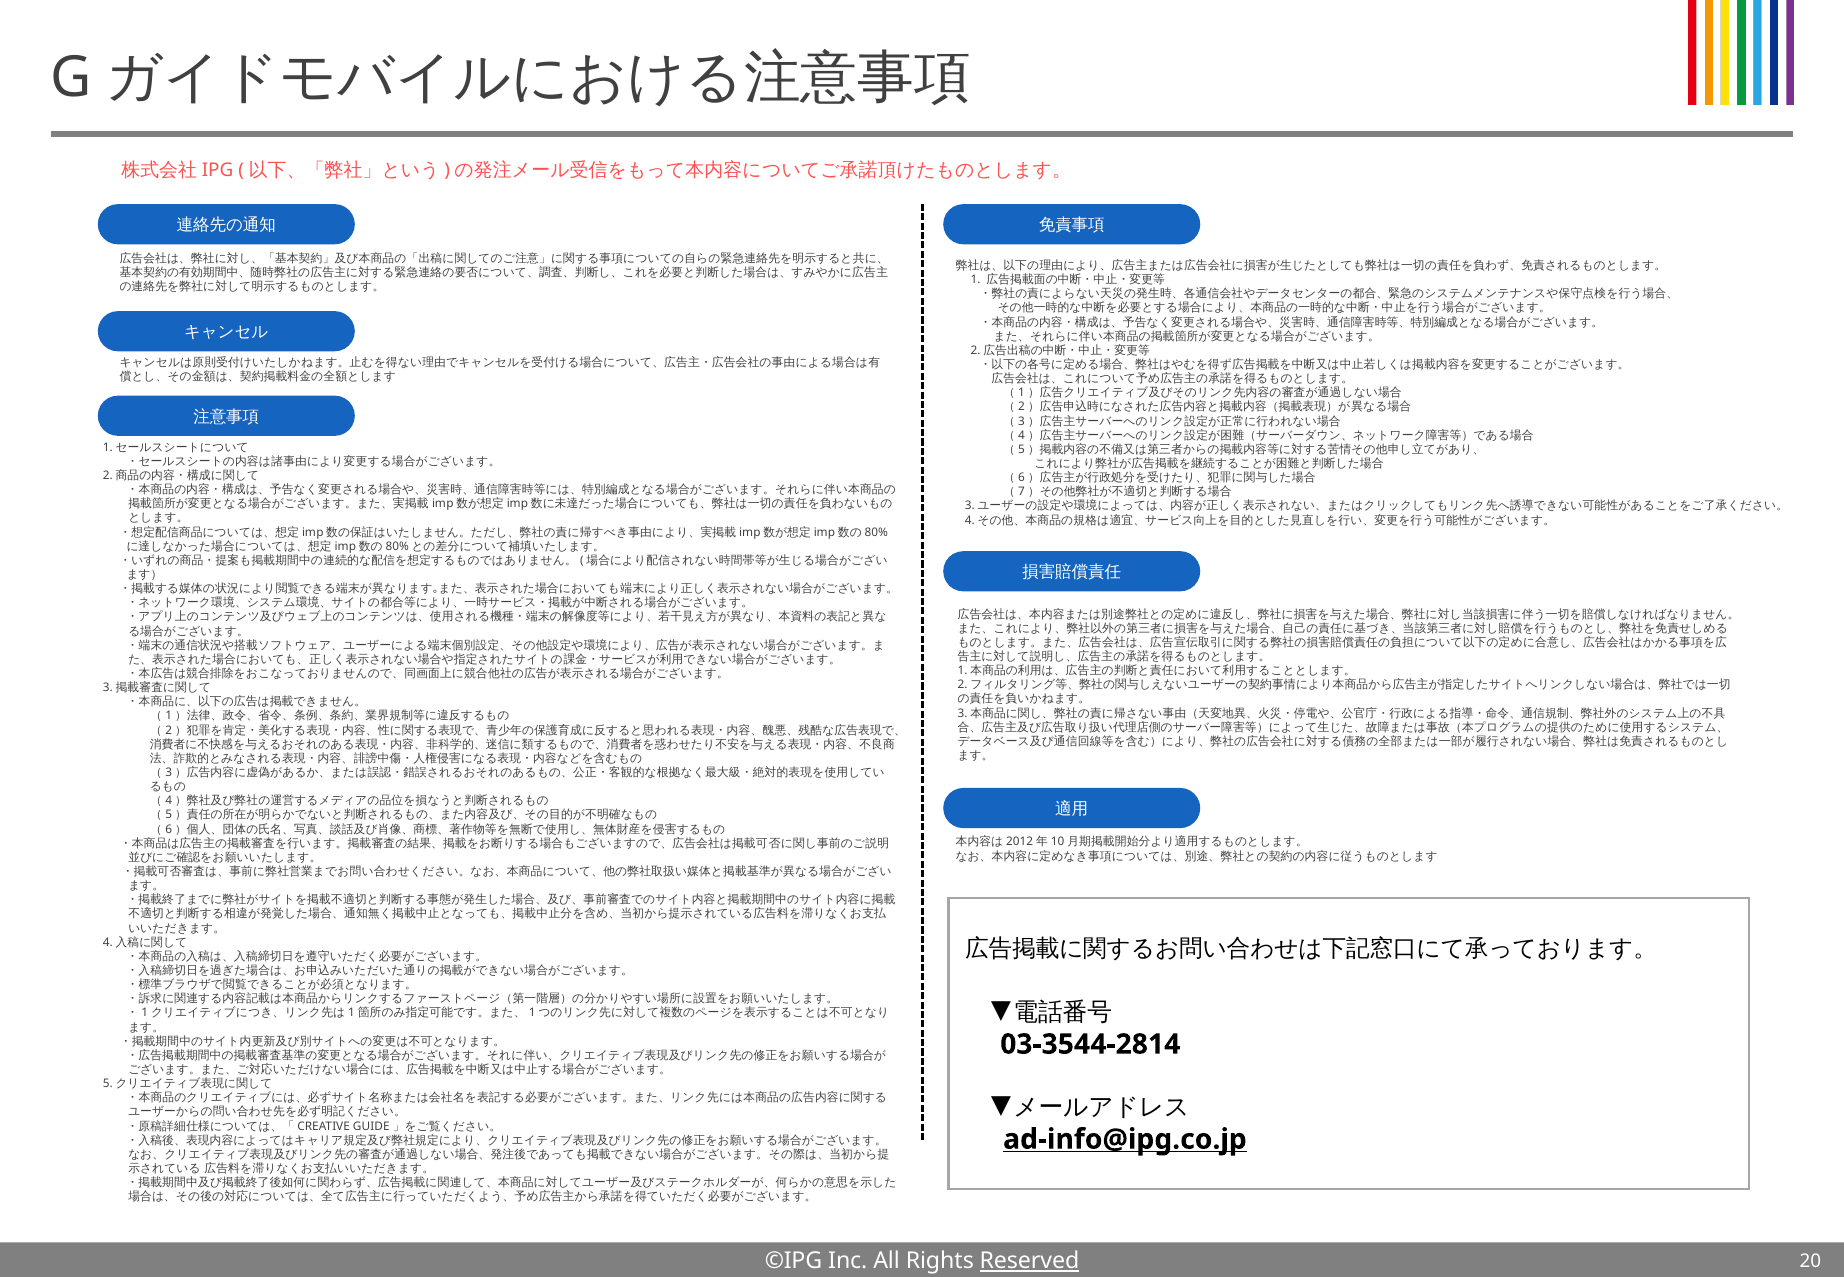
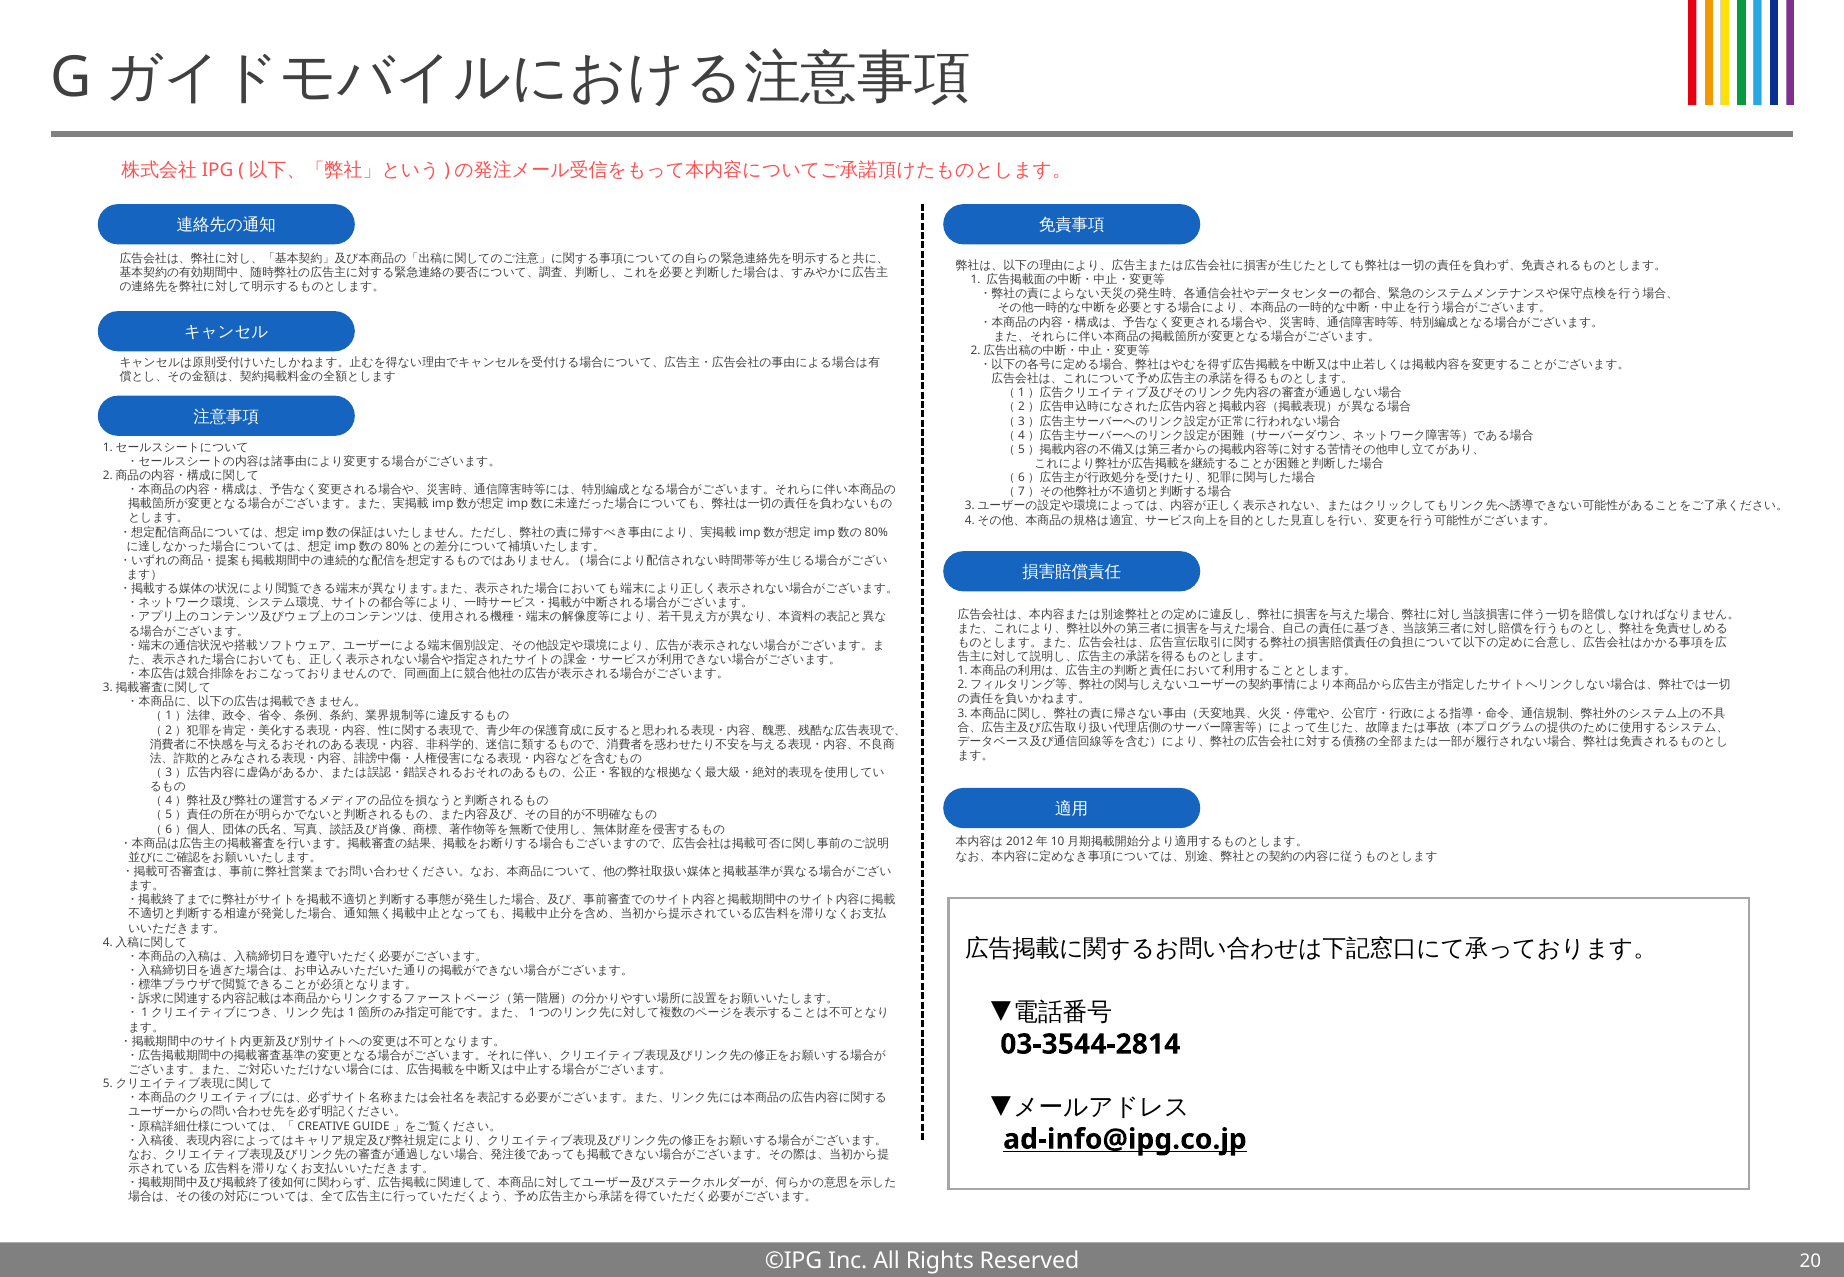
Reserved underline: present -> none
